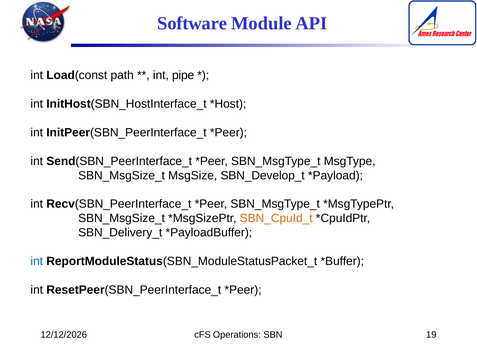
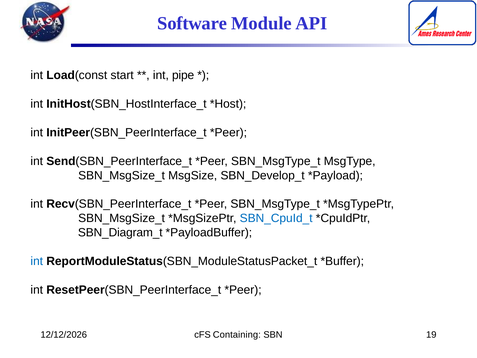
path: path -> start
SBN_CpuId_t colour: orange -> blue
SBN_Delivery_t: SBN_Delivery_t -> SBN_Diagram_t
Operations: Operations -> Containing
